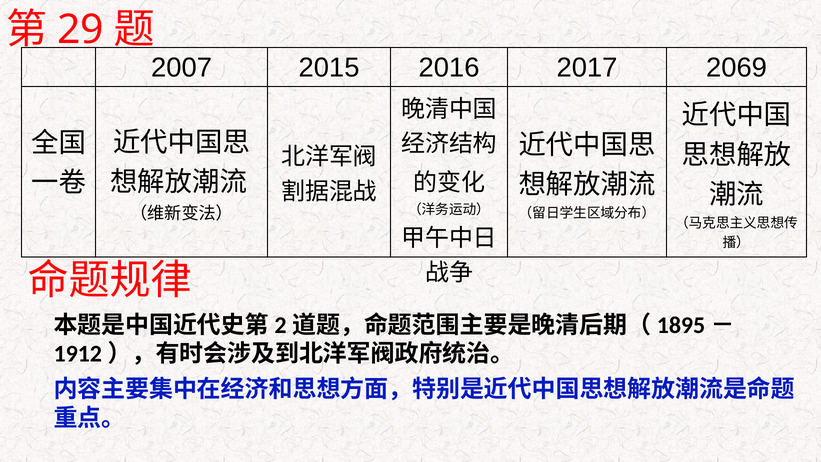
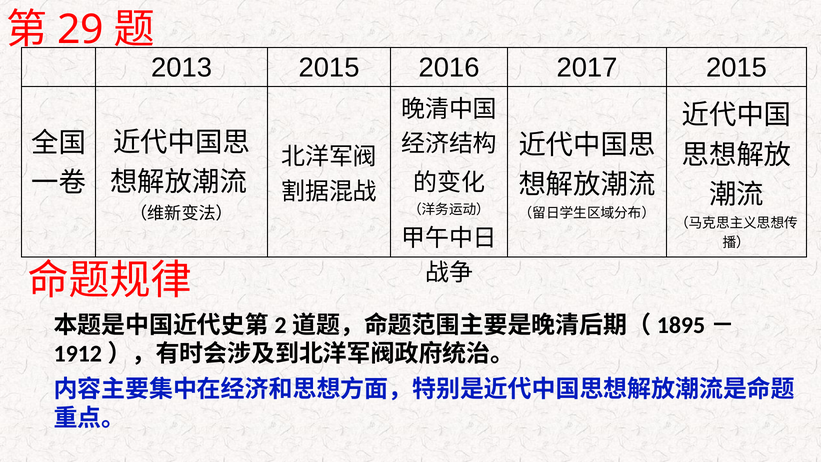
2007: 2007 -> 2013
2017 2069: 2069 -> 2015
